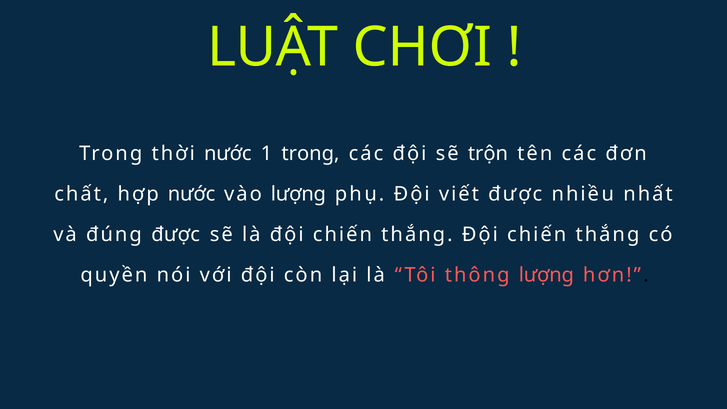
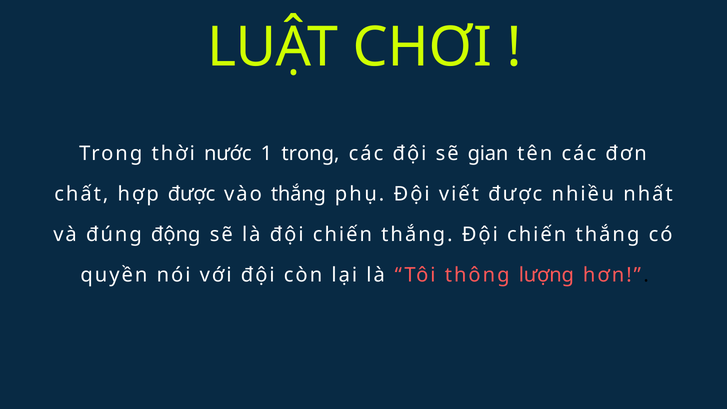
trộn: trộn -> gian
hợp nước: nước -> được
vào lượng: lượng -> thắng
đúng được: được -> động
